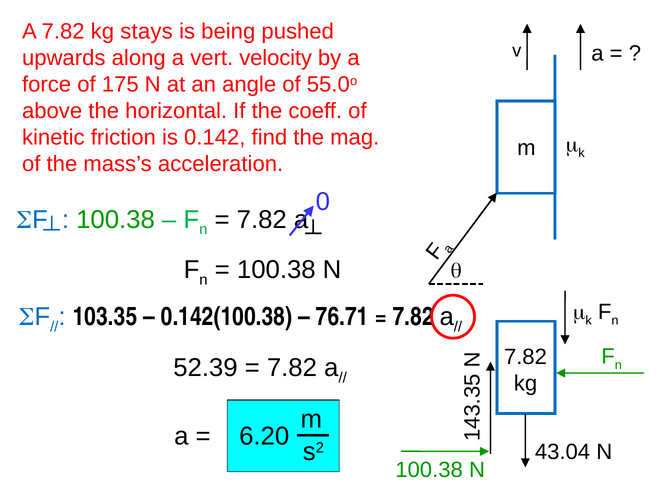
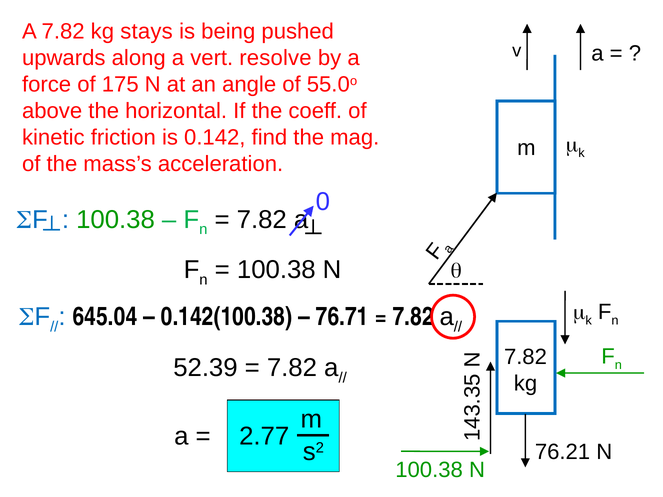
velocity: velocity -> resolve
103.35: 103.35 -> 645.04
6.20: 6.20 -> 2.77
43.04: 43.04 -> 76.21
